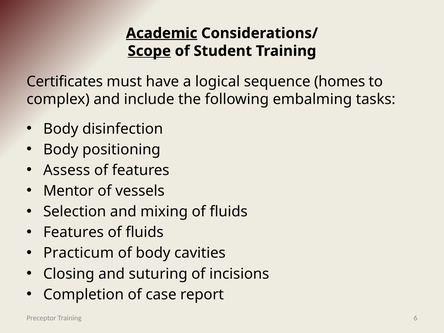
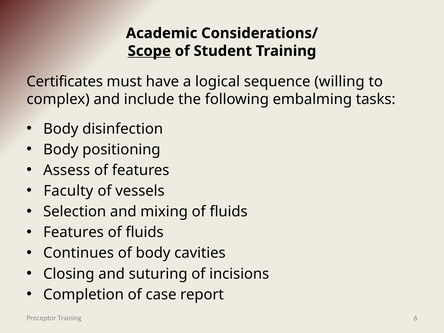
Academic underline: present -> none
homes: homes -> willing
Mentor: Mentor -> Faculty
Practicum: Practicum -> Continues
